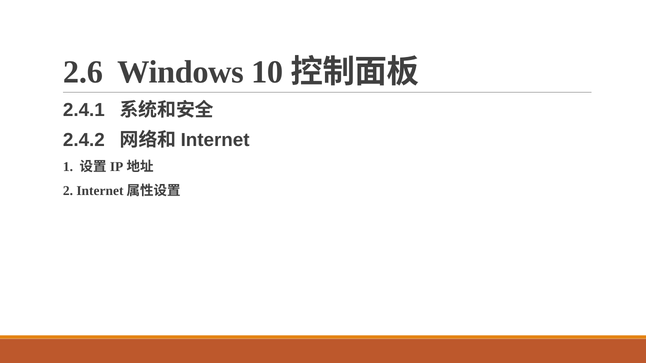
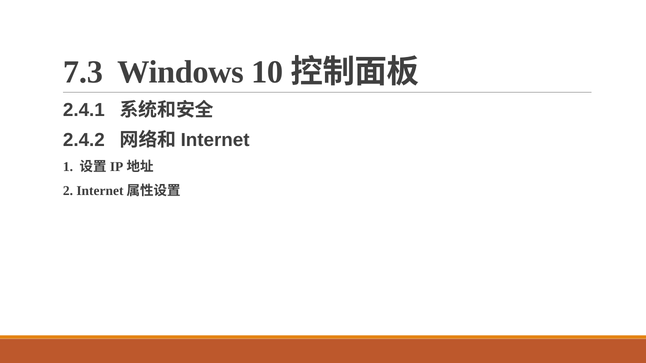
2.6: 2.6 -> 7.3
